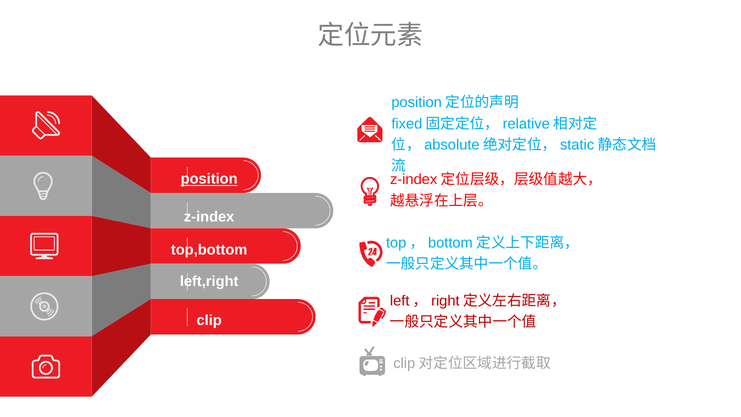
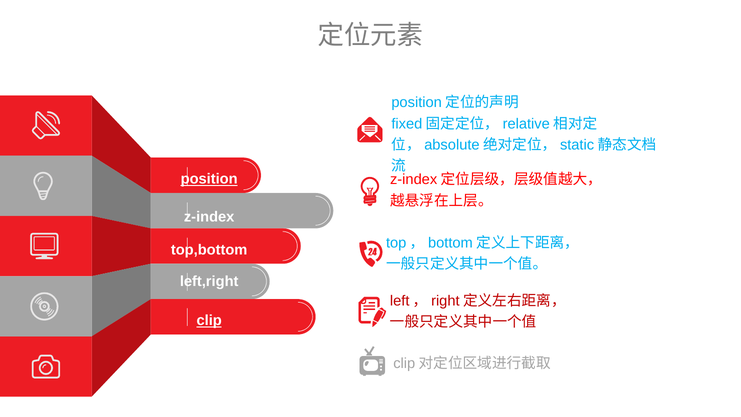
clip underline: none -> present
